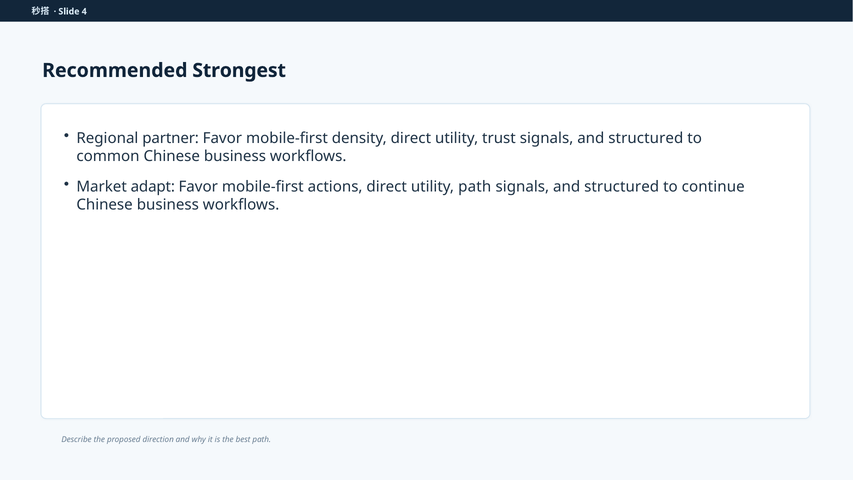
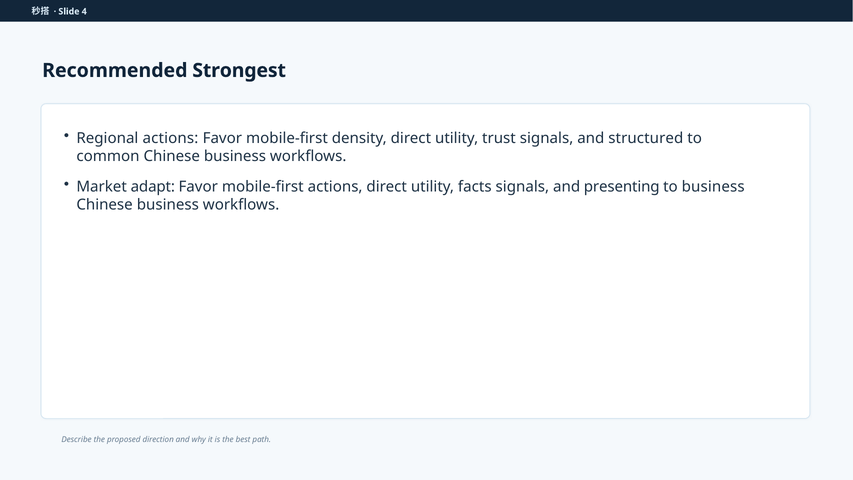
Regional partner: partner -> actions
utility path: path -> facts
structured at (622, 187): structured -> presenting
to continue: continue -> business
